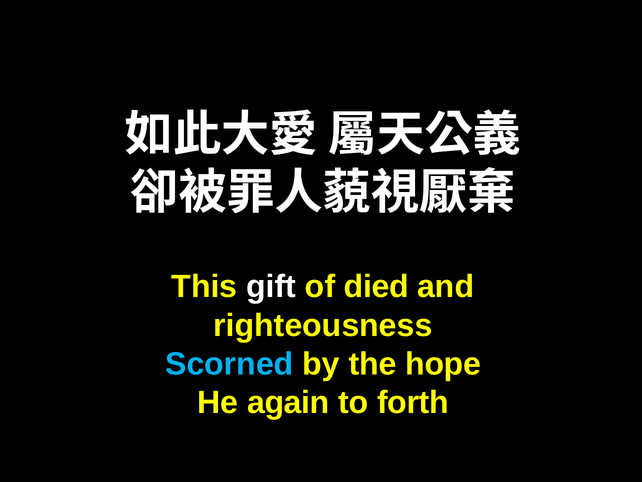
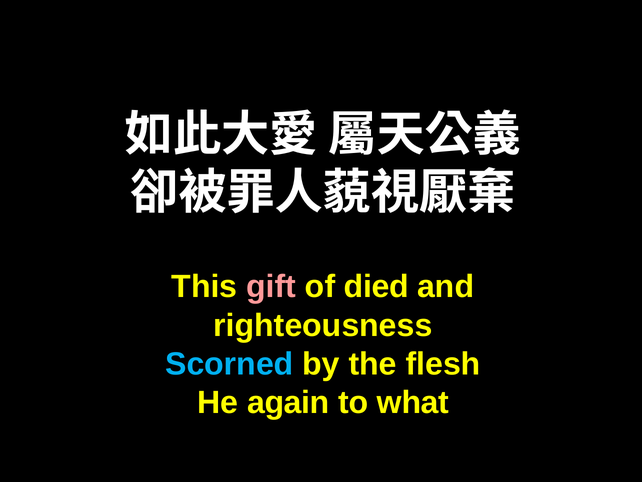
gift colour: white -> pink
hope: hope -> flesh
forth: forth -> what
